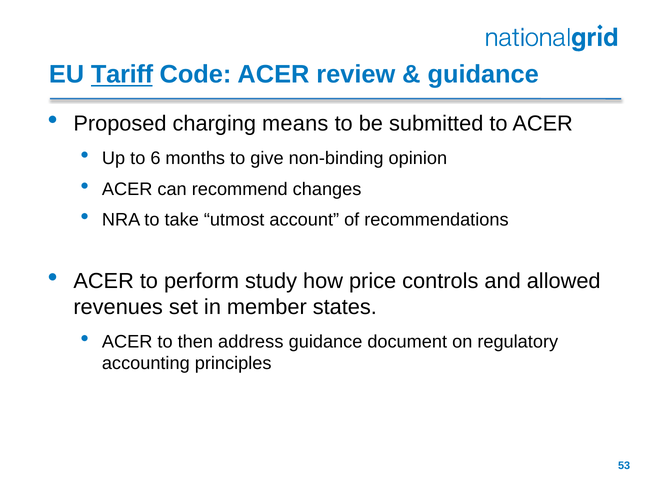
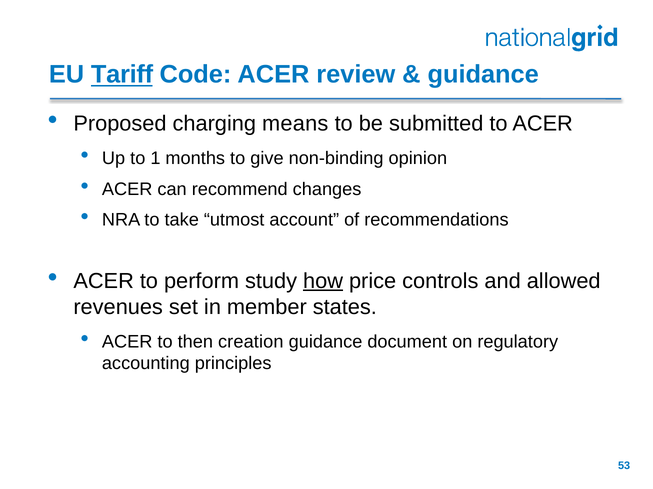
6: 6 -> 1
how underline: none -> present
address: address -> creation
